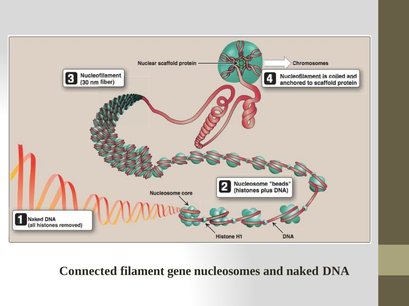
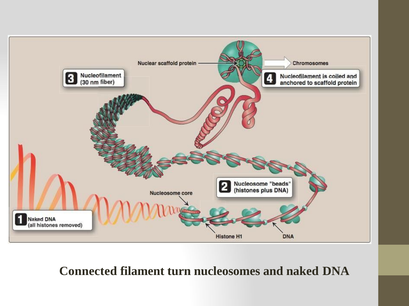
gene: gene -> turn
